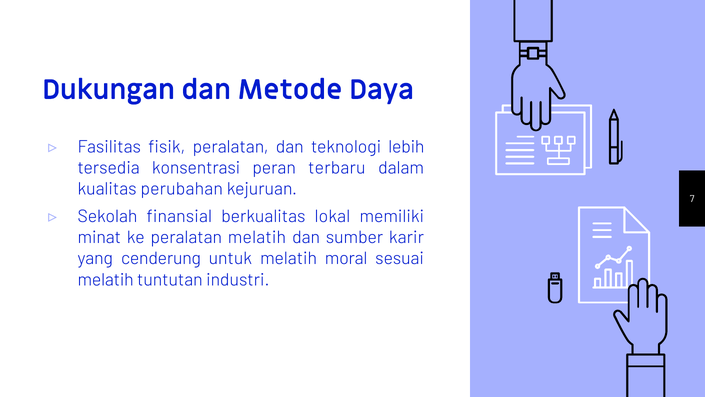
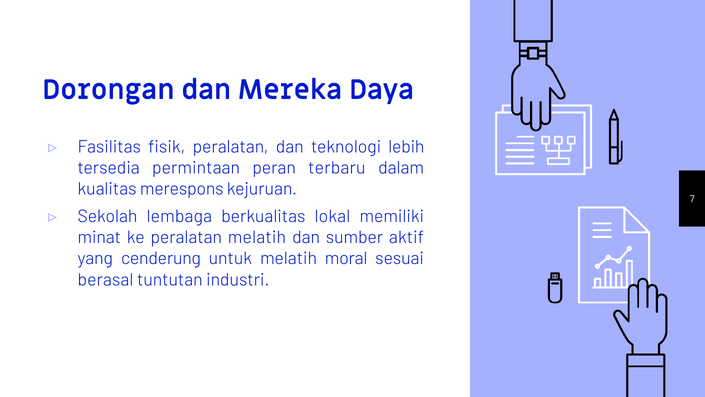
Dukungan: Dukungan -> Dorongan
Metode: Metode -> Mereka
konsentrasi: konsentrasi -> permintaan
perubahan: perubahan -> merespons
finansial: finansial -> lembaga
karir: karir -> aktif
melatih at (106, 279): melatih -> berasal
